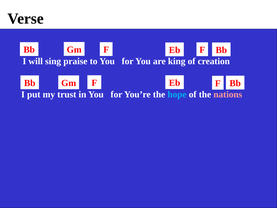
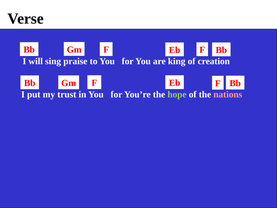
hope colour: light blue -> light green
